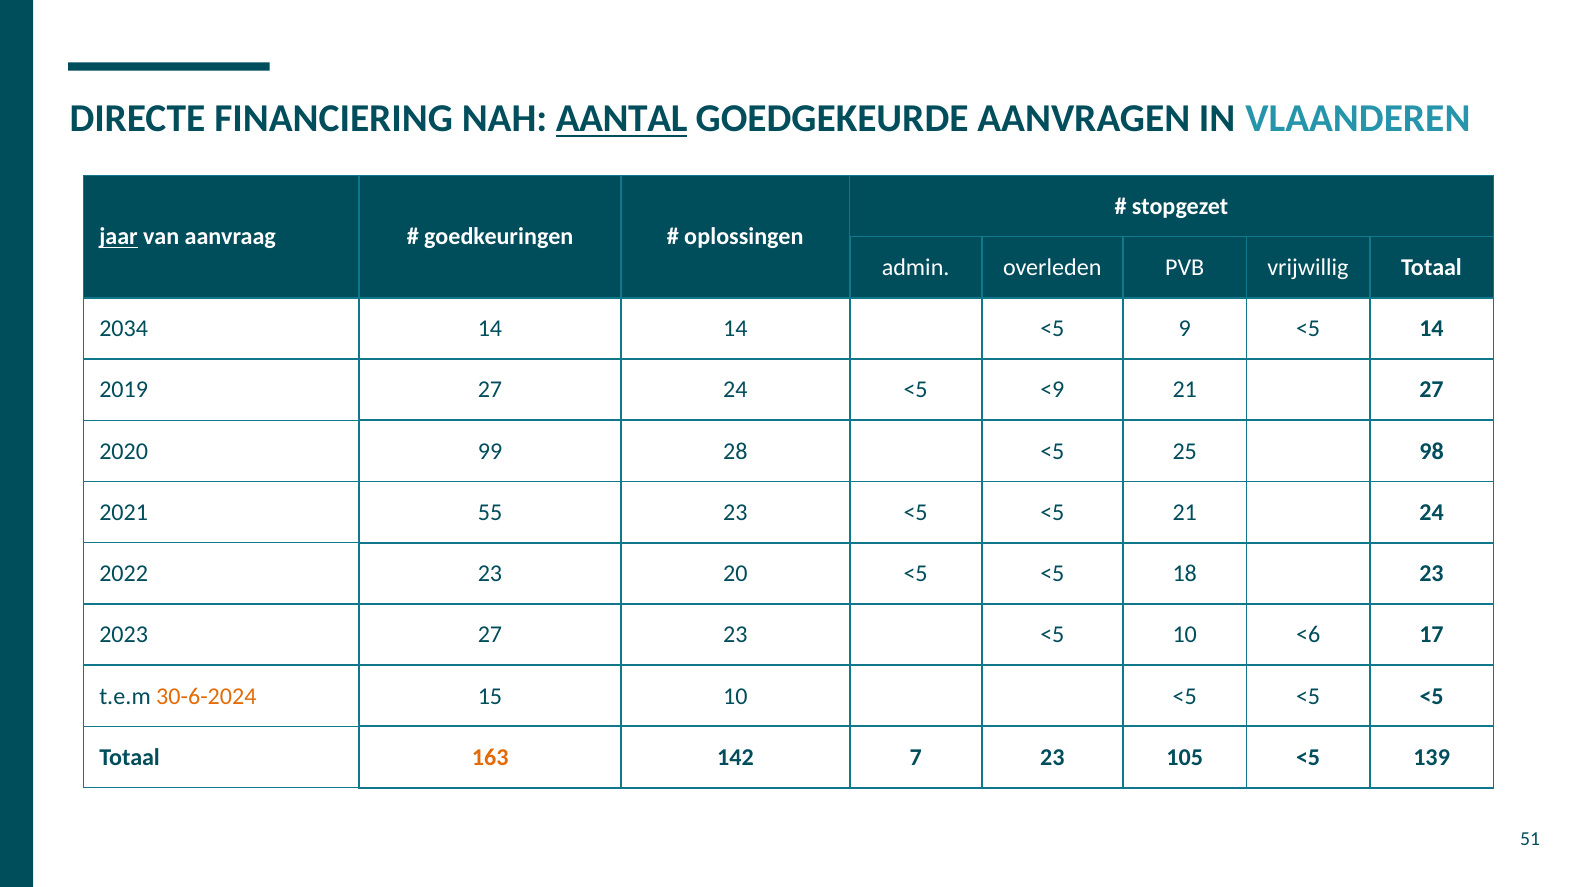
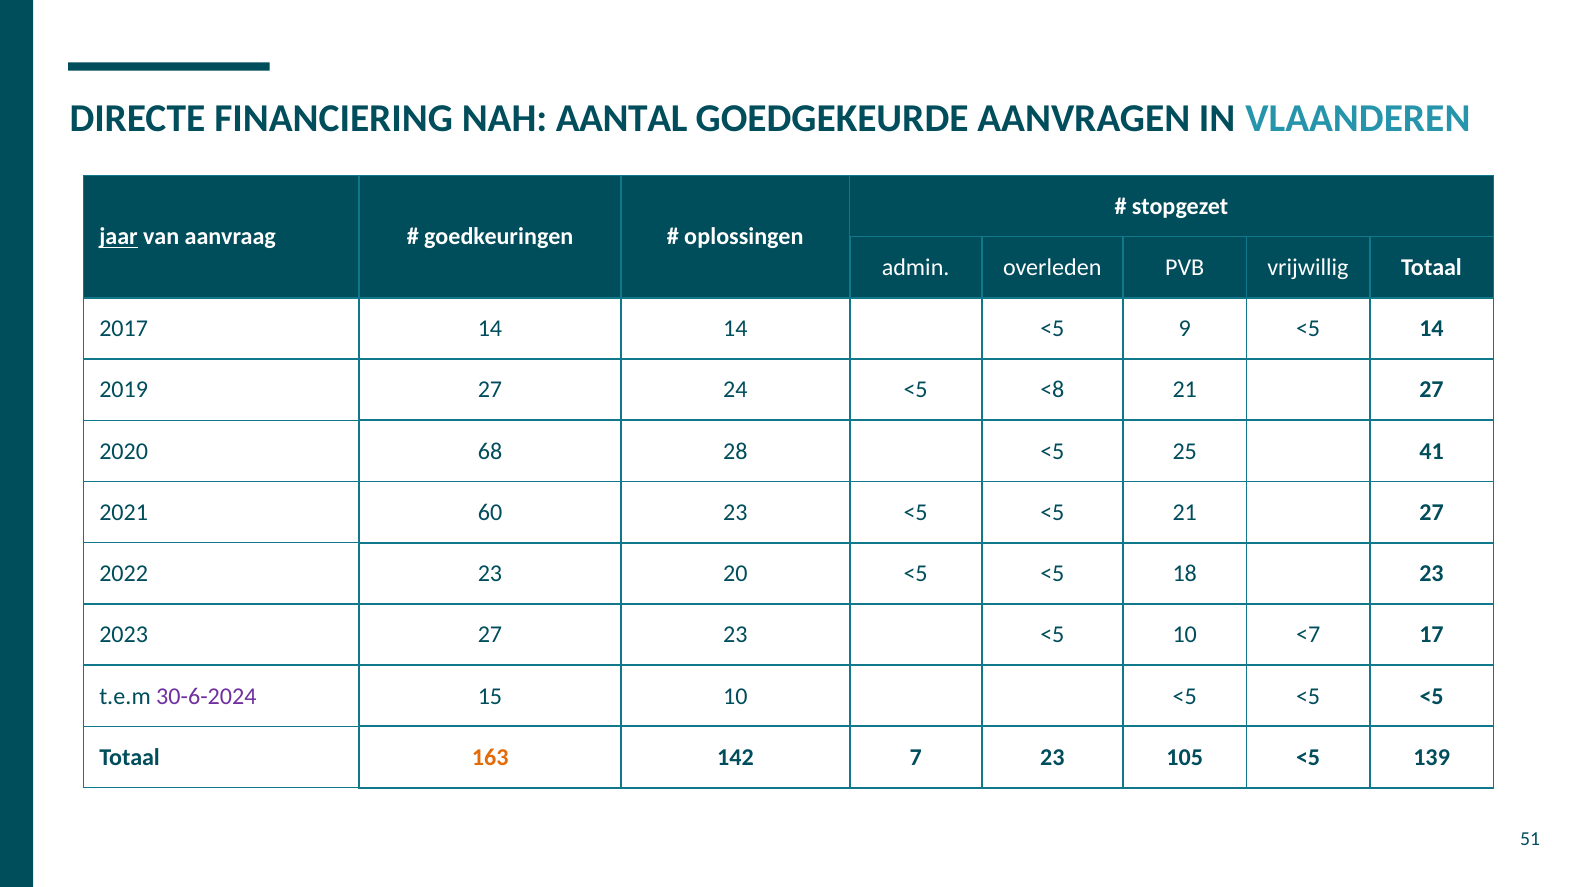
AANTAL underline: present -> none
2034: 2034 -> 2017
<9: <9 -> <8
99: 99 -> 68
98: 98 -> 41
55: 55 -> 60
<5 21 24: 24 -> 27
<6: <6 -> <7
30-6-2024 colour: orange -> purple
